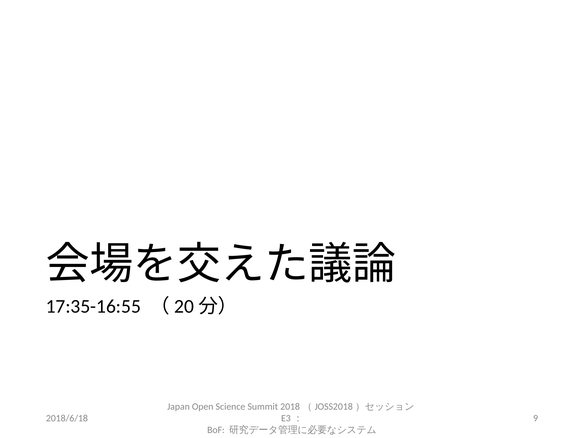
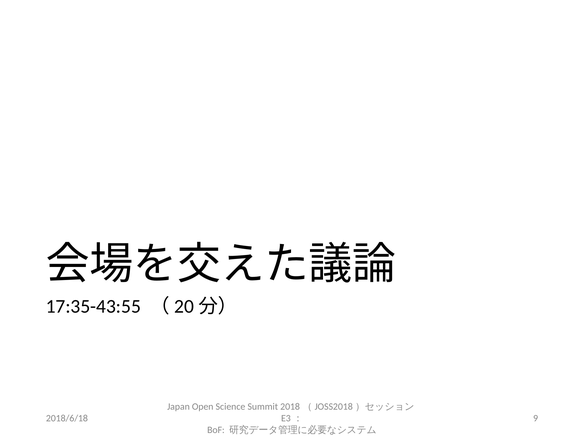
17:35-16:55: 17:35-16:55 -> 17:35-43:55
